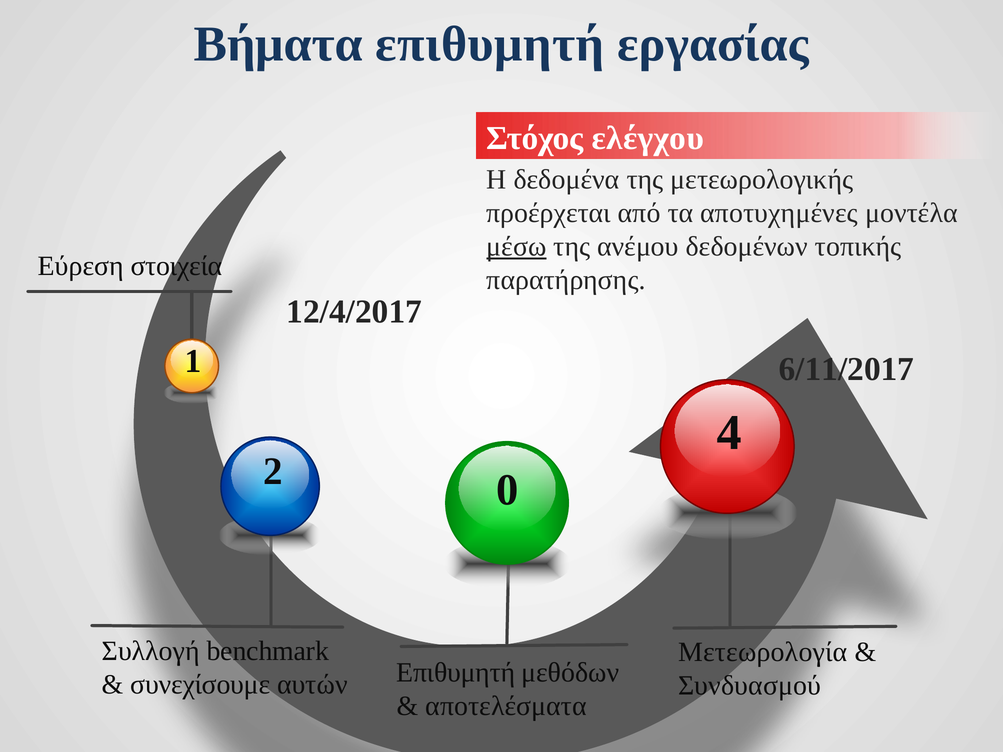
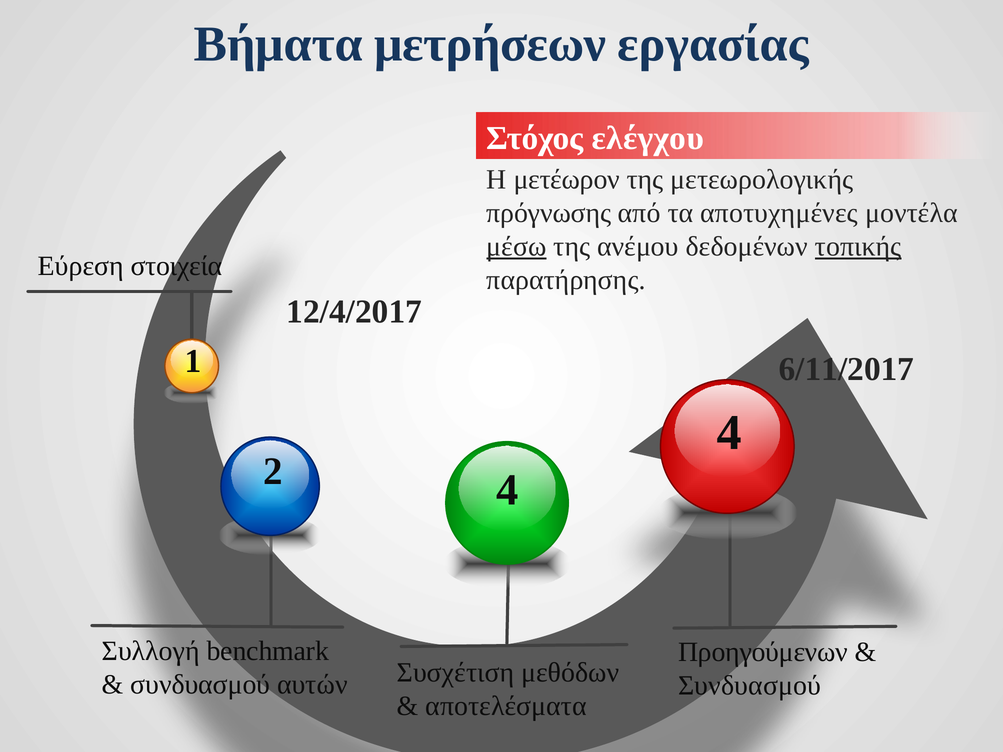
Βήματα επιθυμητή: επιθυμητή -> μετρήσεων
δεδομένα: δεδομένα -> μετέωρον
προέρχεται: προέρχεται -> πρόγνωσης
τοπικής underline: none -> present
2 0: 0 -> 4
Μετεωρολογία: Μετεωρολογία -> Προηγούμενων
συνεχίσουμε at (200, 685): συνεχίσουμε -> συνδυασμού
αυτών Επιθυμητή: Επιθυμητή -> Συσχέτιση
